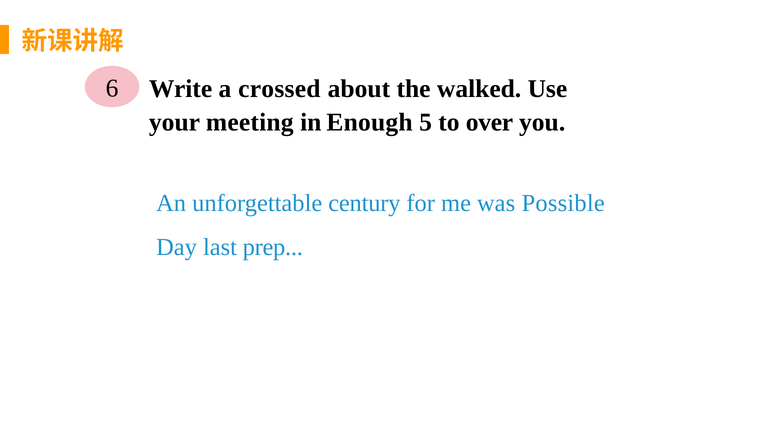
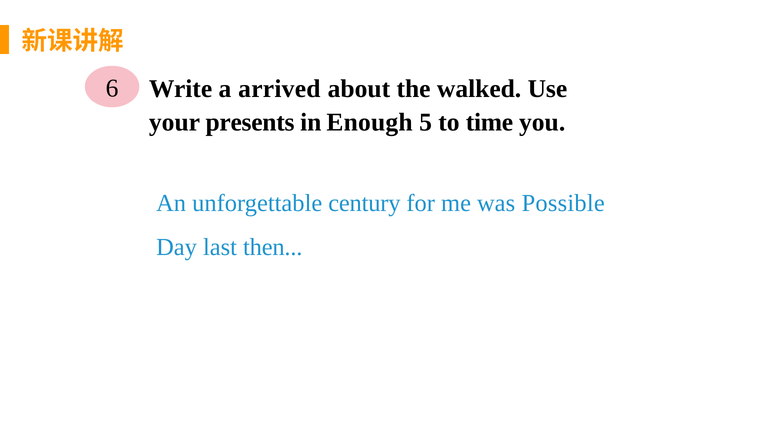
crossed: crossed -> arrived
meeting: meeting -> presents
over: over -> time
prep: prep -> then
